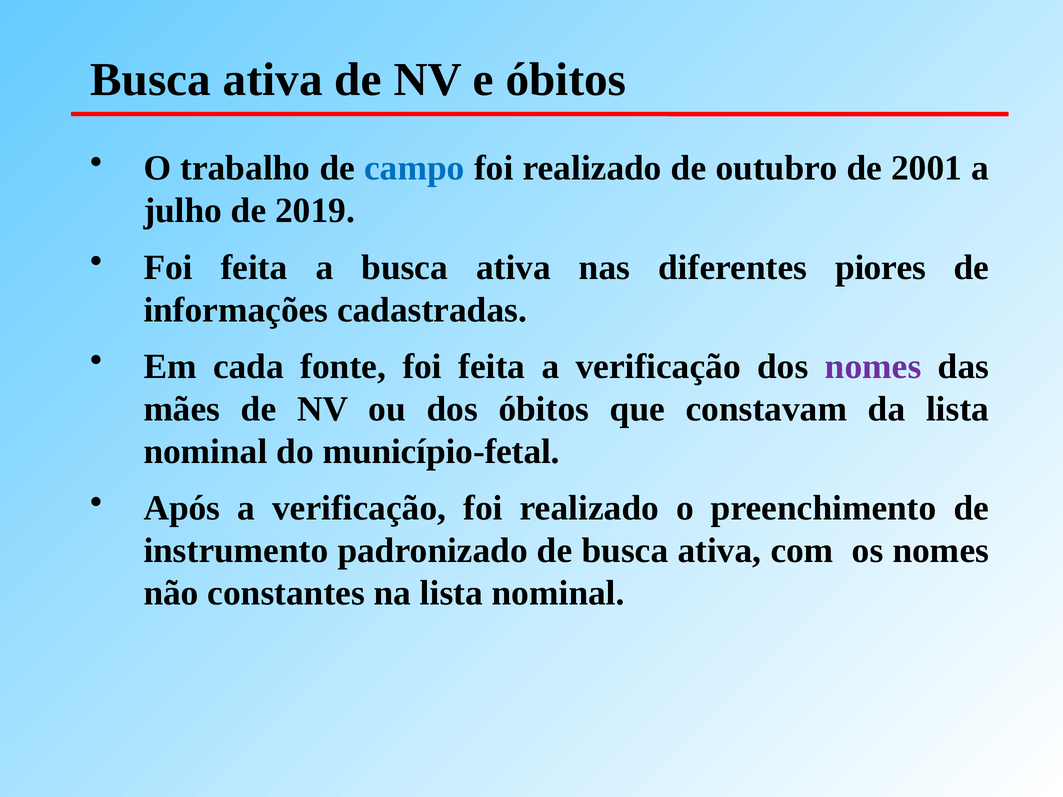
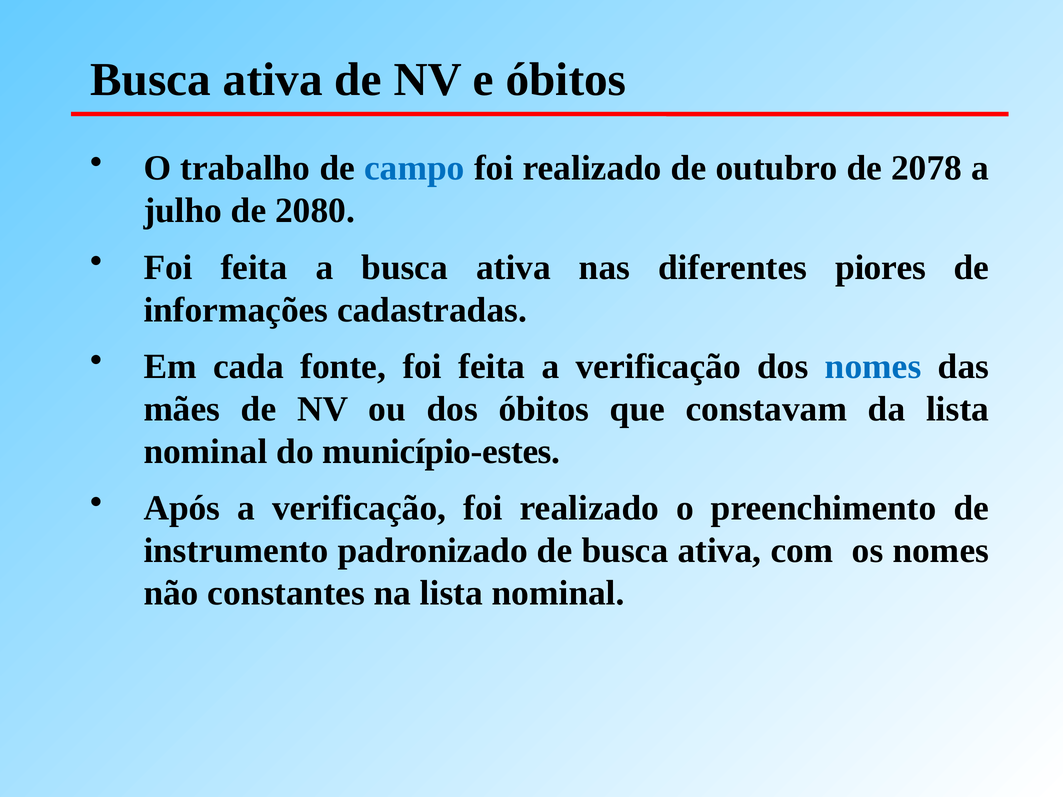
2001: 2001 -> 2078
2019: 2019 -> 2080
nomes at (873, 367) colour: purple -> blue
município-fetal: município-fetal -> município-estes
